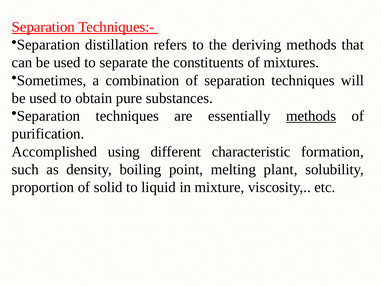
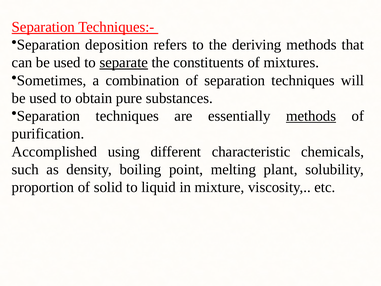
distillation: distillation -> deposition
separate underline: none -> present
formation: formation -> chemicals
